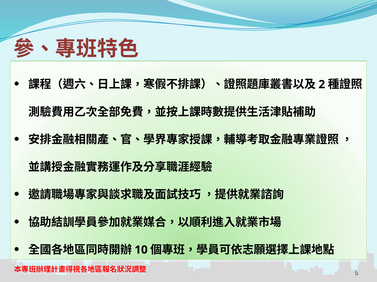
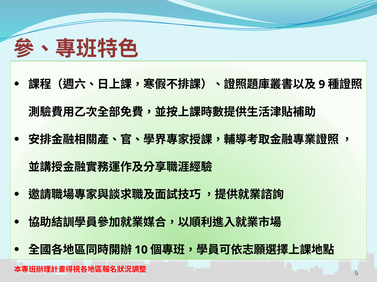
2: 2 -> 9
